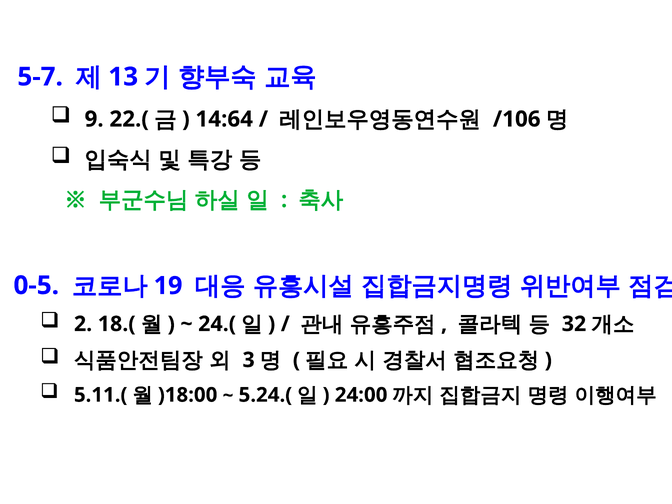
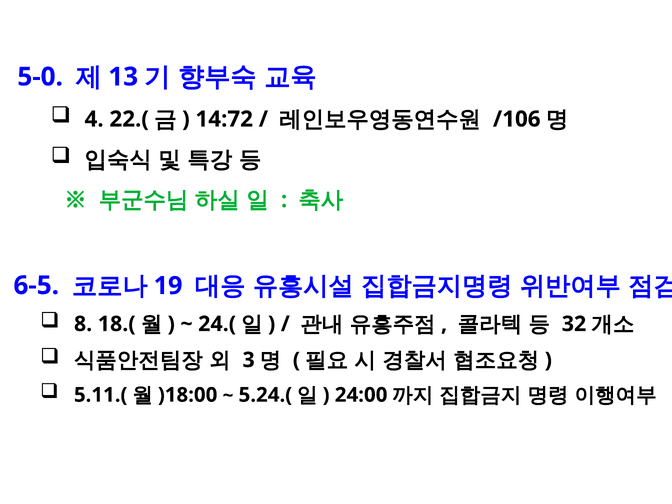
5-7: 5-7 -> 5-0
9: 9 -> 4
14:64: 14:64 -> 14:72
0-5: 0-5 -> 6-5
2: 2 -> 8
